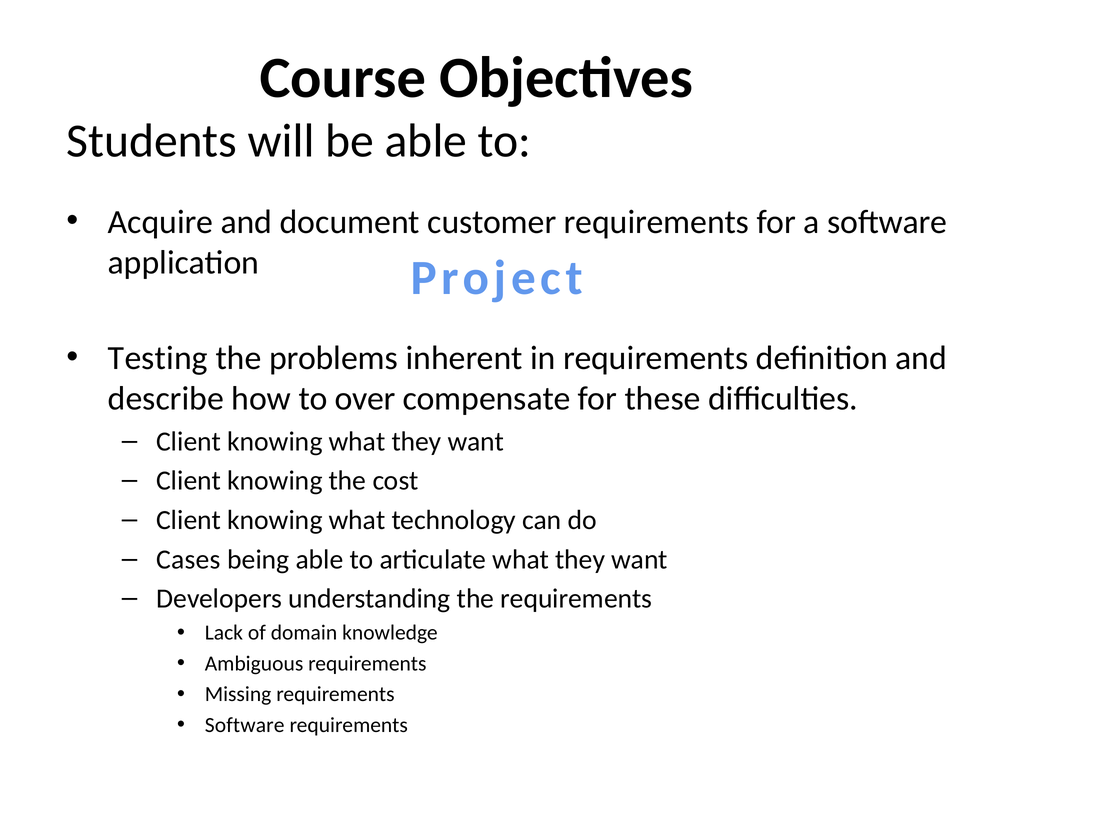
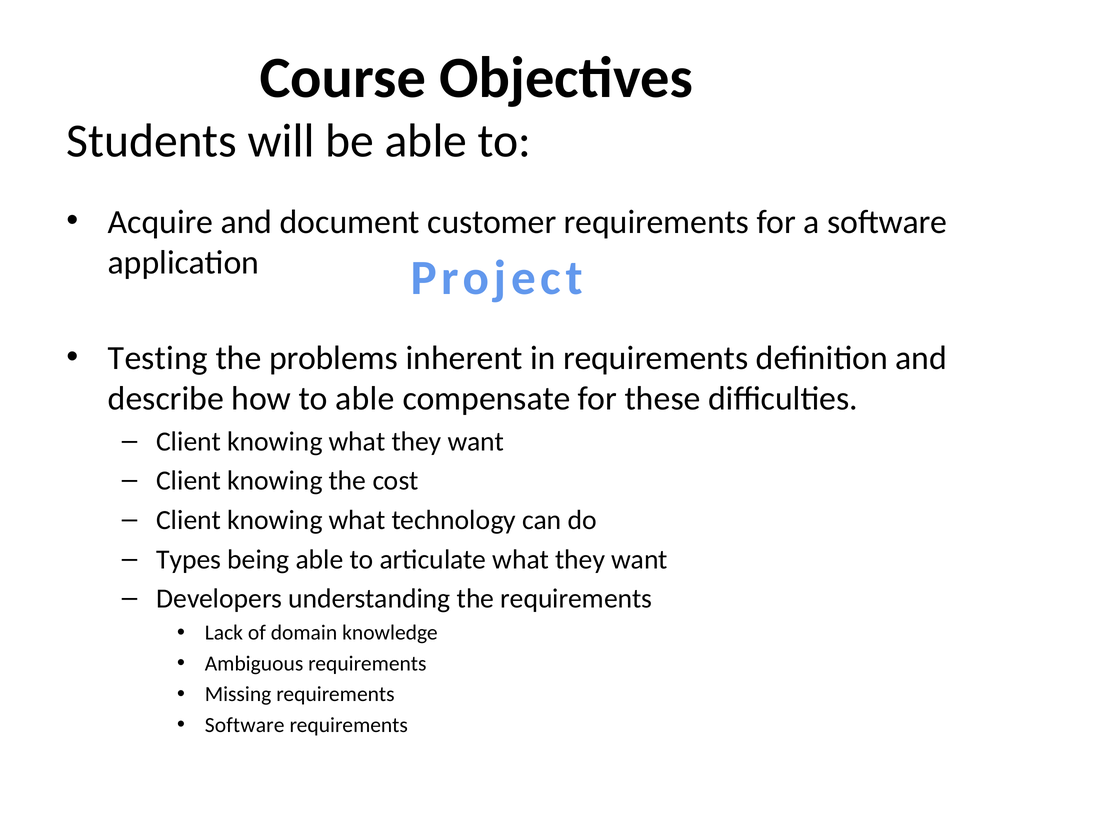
to over: over -> able
Cases: Cases -> Types
